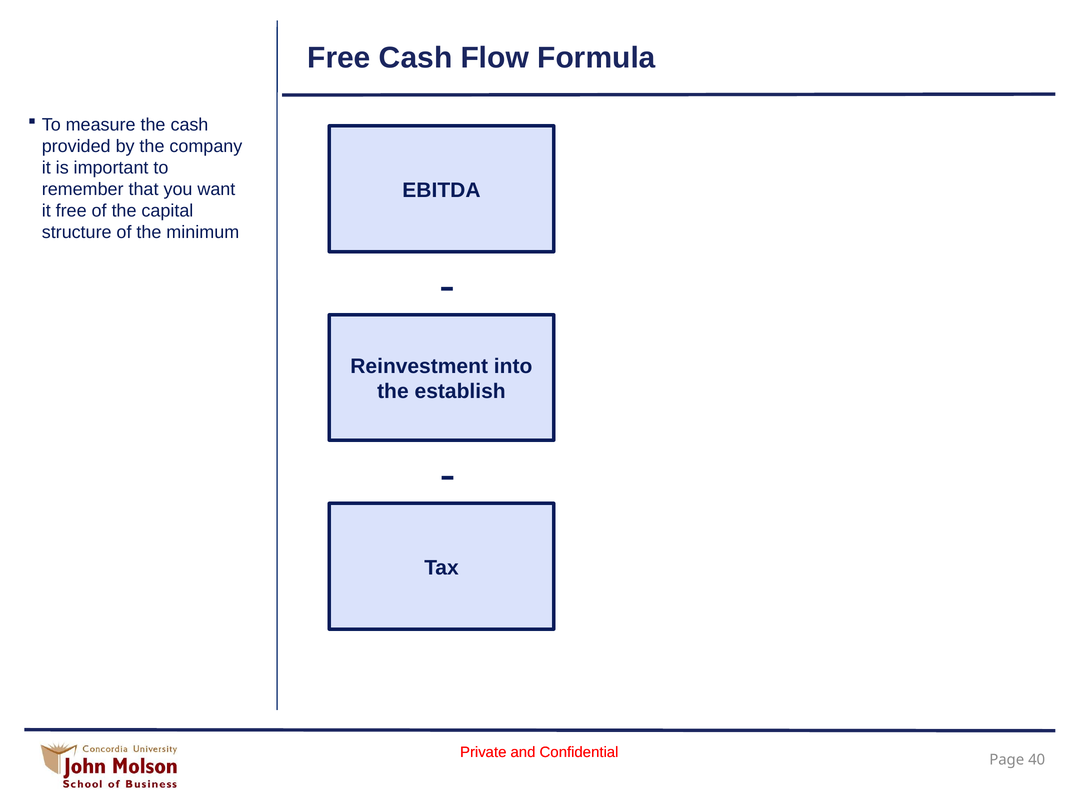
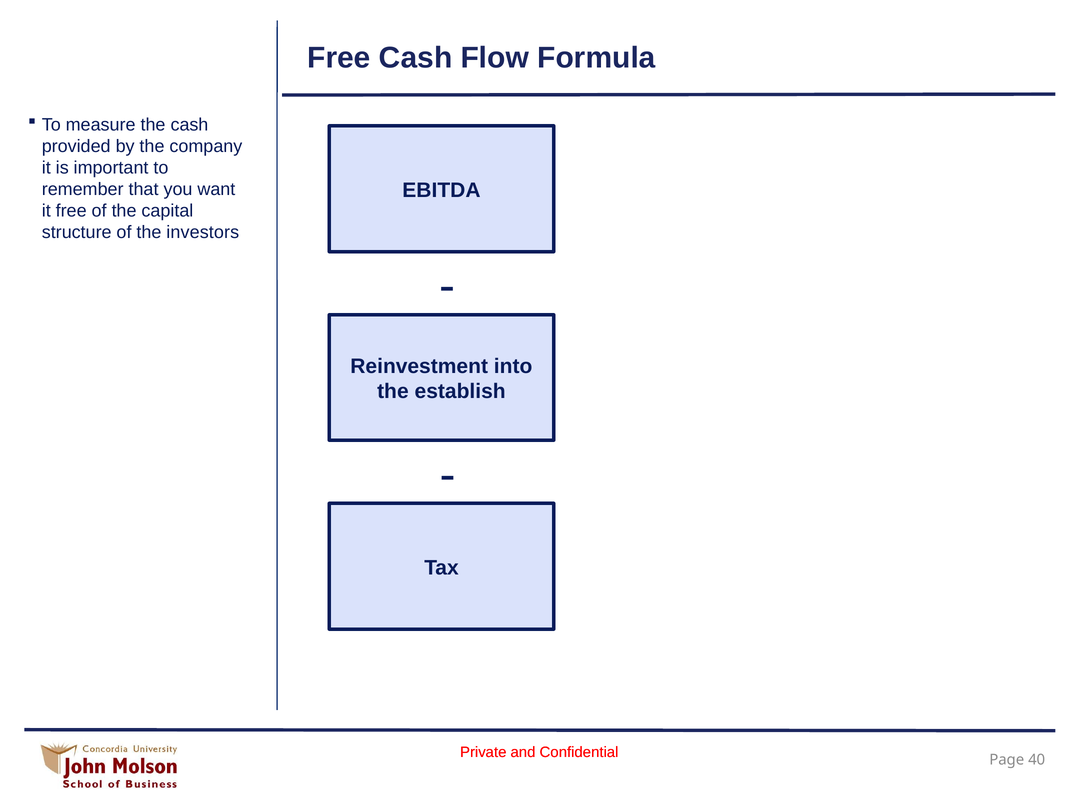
minimum: minimum -> investors
